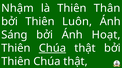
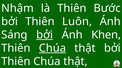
Thân: Thân -> Bước
bởi at (45, 35) underline: none -> present
Hoạt: Hoạt -> Khen
